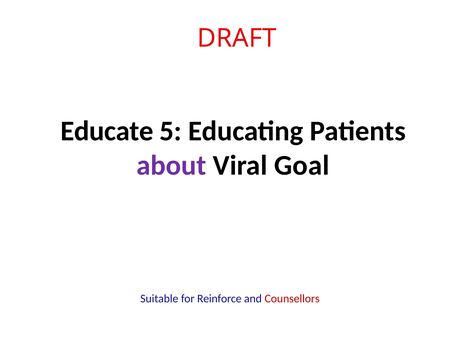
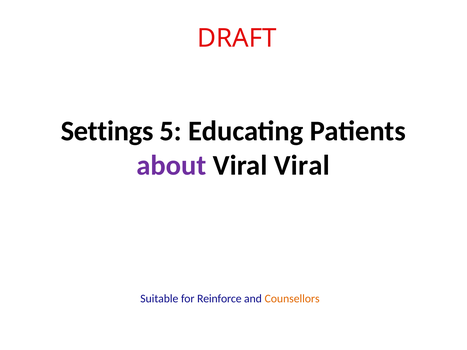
Educate: Educate -> Settings
Viral Goal: Goal -> Viral
Counsellors colour: red -> orange
